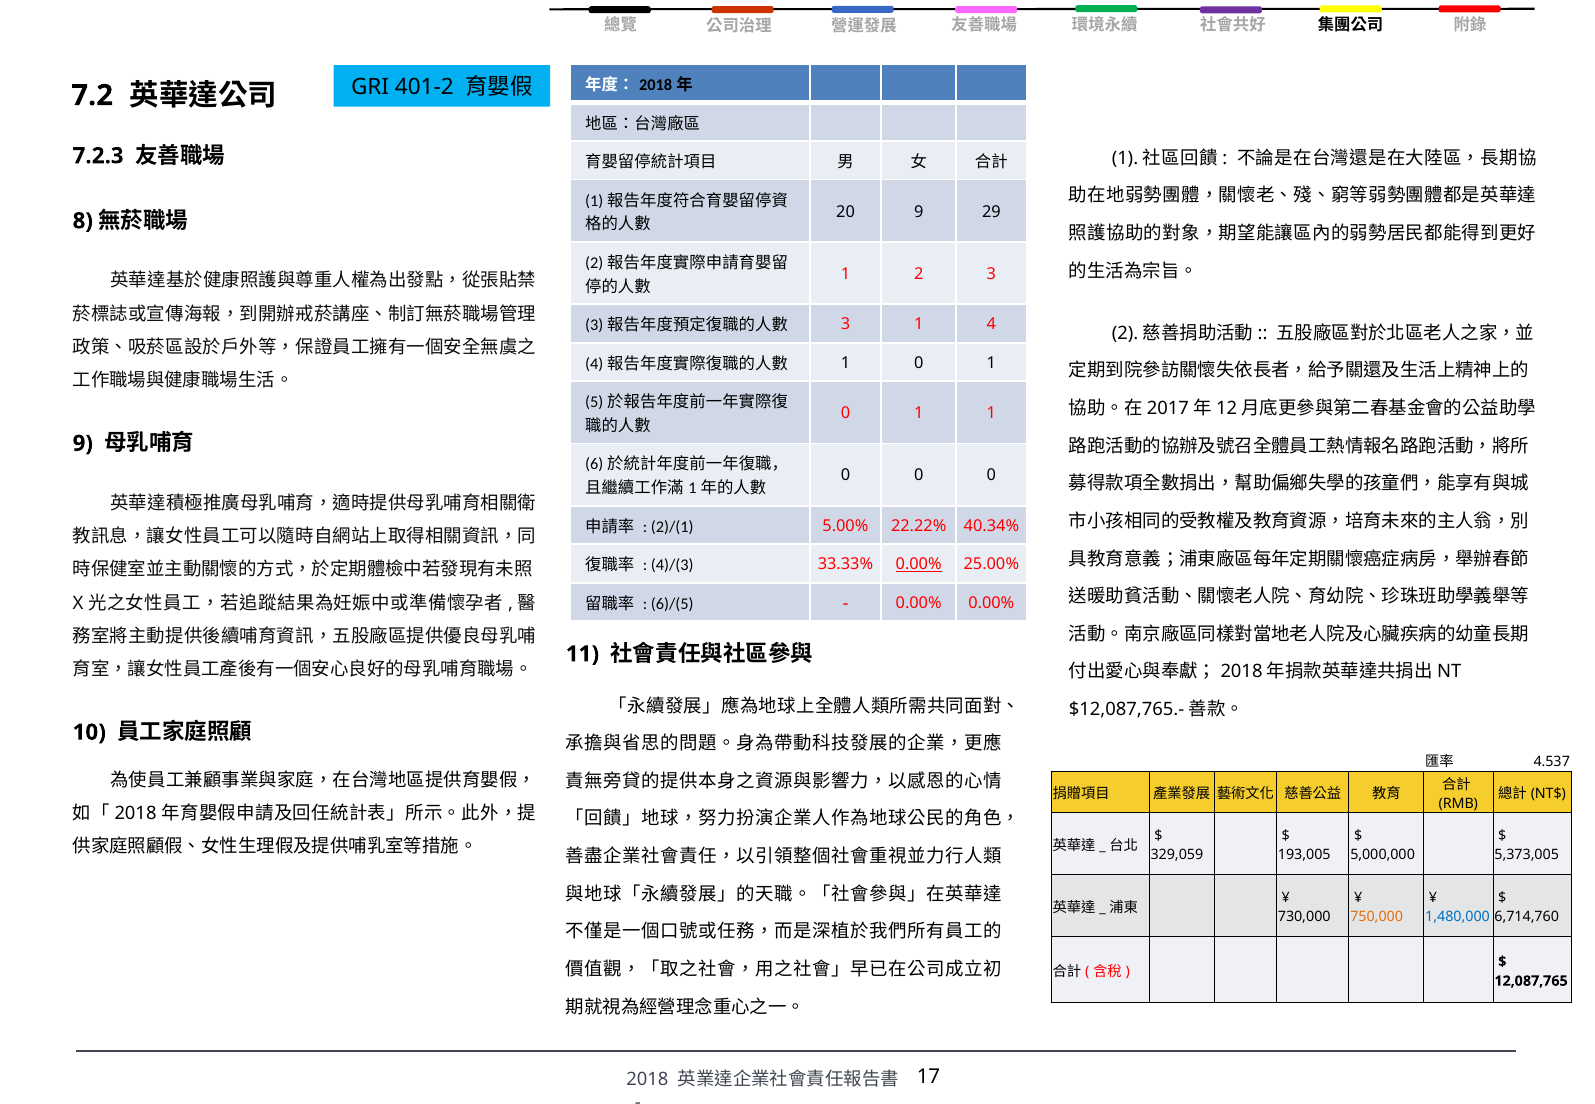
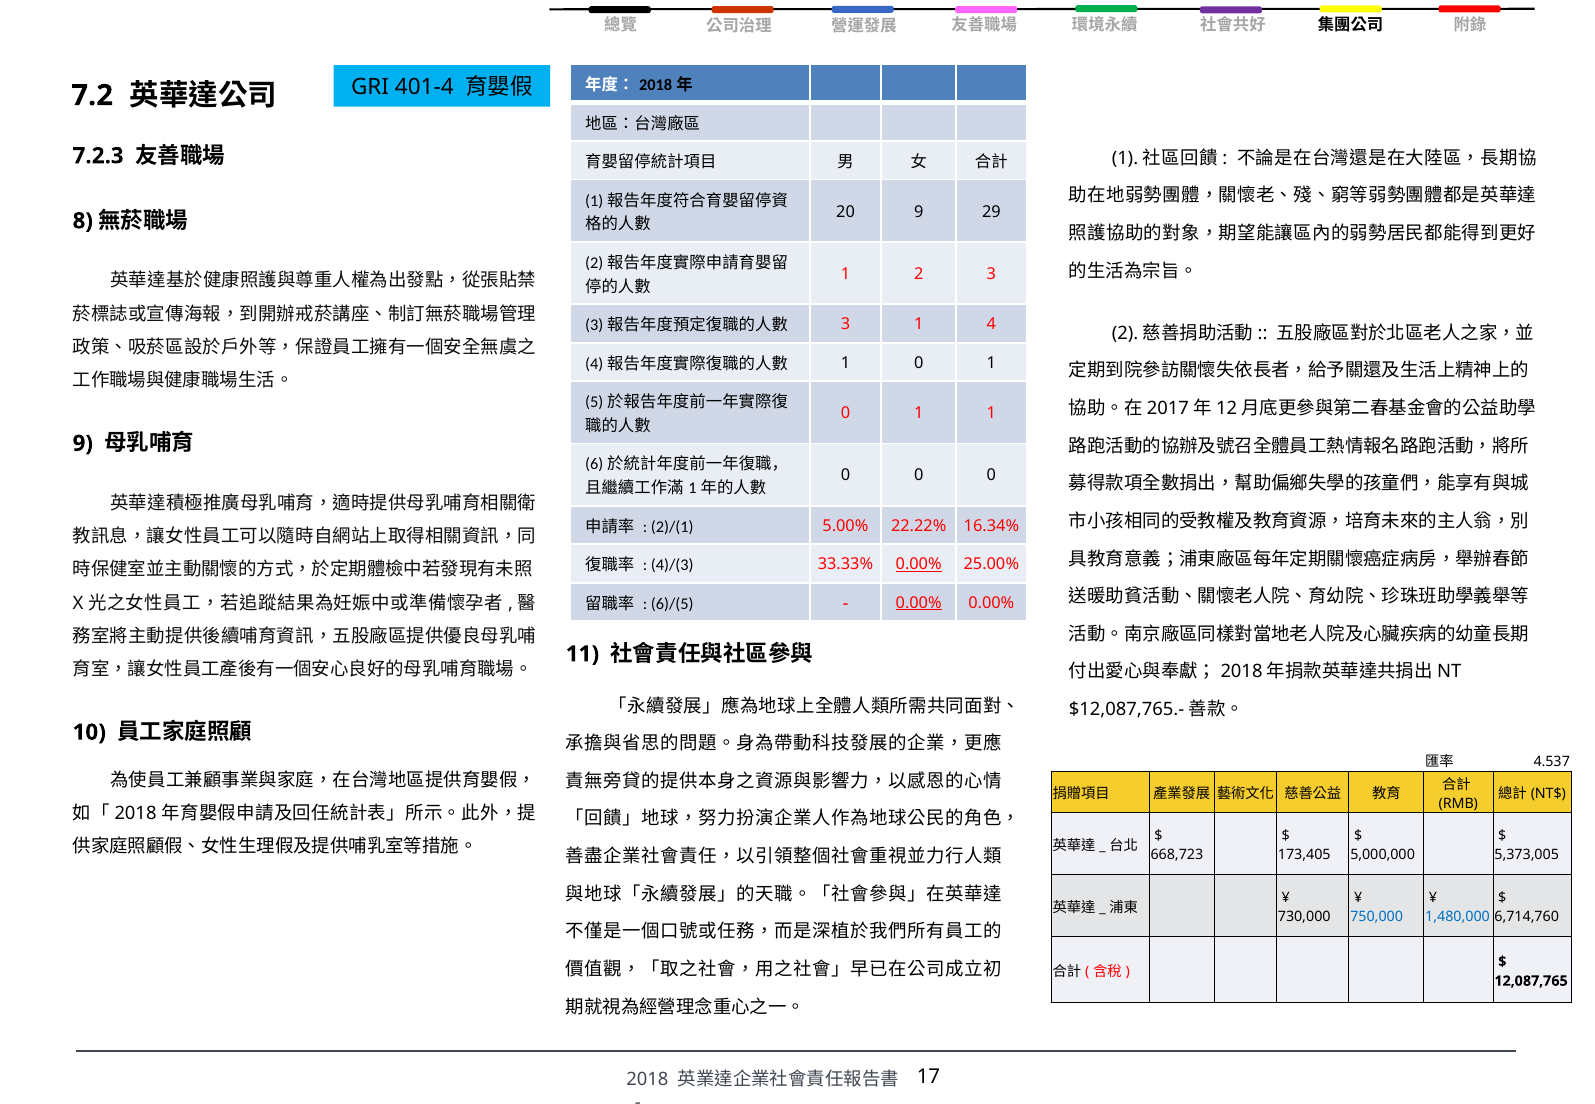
401-2: 401-2 -> 401-4
40.34%: 40.34% -> 16.34%
0.00% at (919, 603) underline: none -> present
329,059: 329,059 -> 668,723
193,005: 193,005 -> 173,405
750,000 colour: orange -> blue
